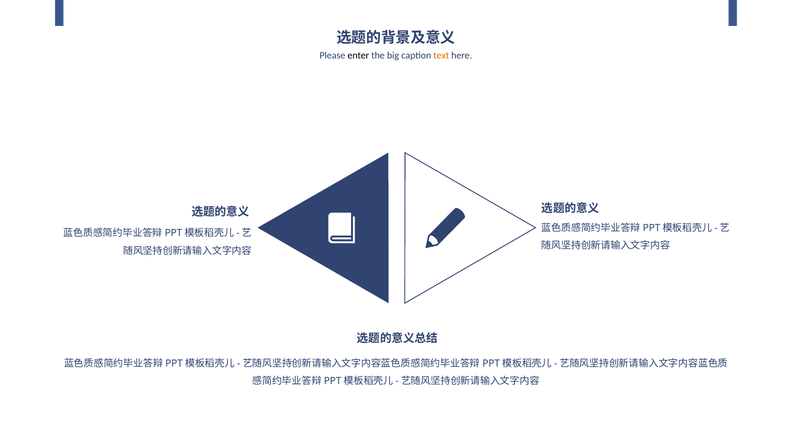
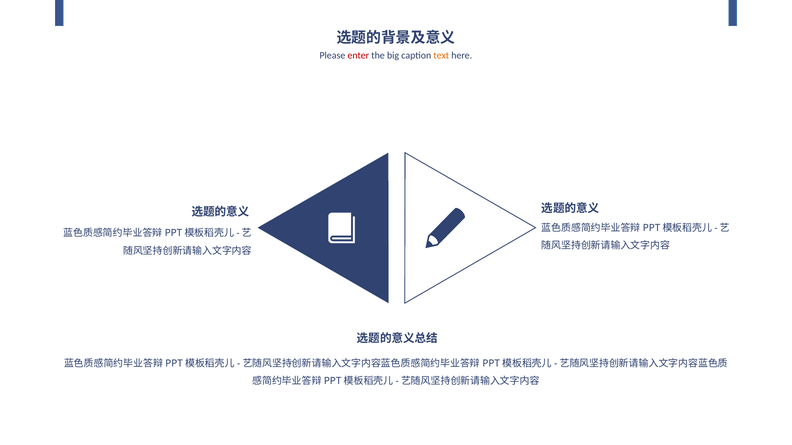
enter colour: black -> red
